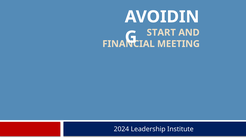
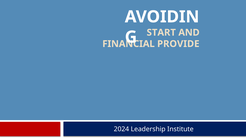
MEETING: MEETING -> PROVIDE
